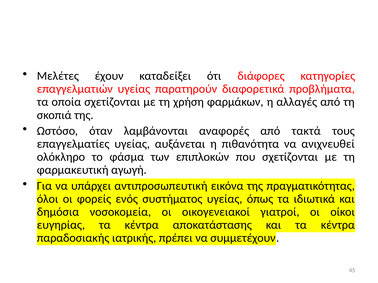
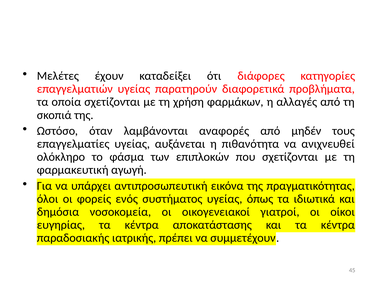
τακτά: τακτά -> μηδέν
